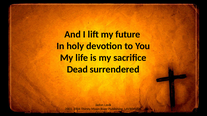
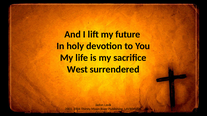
Dead: Dead -> West
